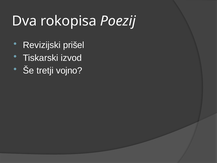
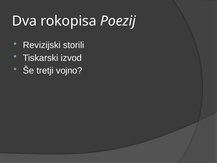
prišel: prišel -> storili
